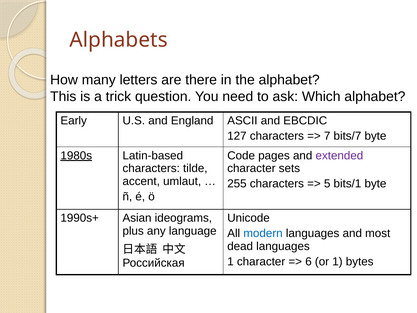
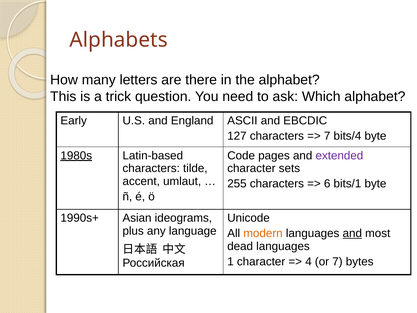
bits/7: bits/7 -> bits/4
5: 5 -> 6
modern colour: blue -> orange
and at (352, 233) underline: none -> present
6: 6 -> 4
or 1: 1 -> 7
